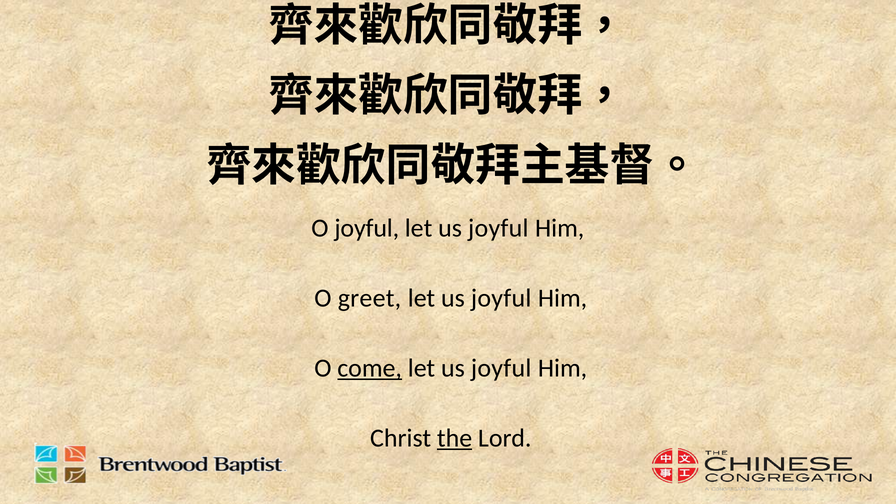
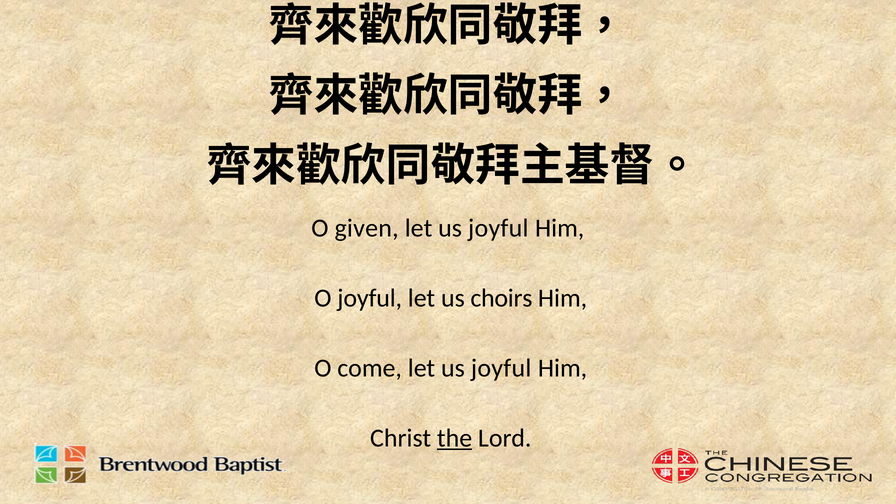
O joyful: joyful -> given
O greet: greet -> joyful
joyful at (501, 298): joyful -> choirs
come underline: present -> none
